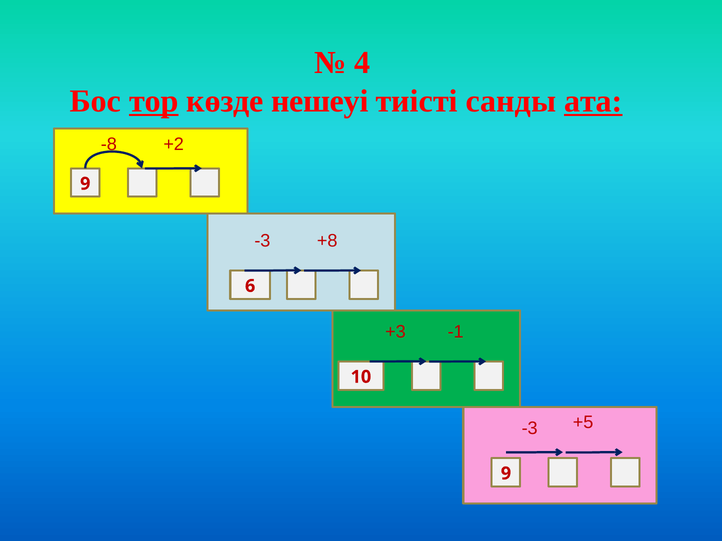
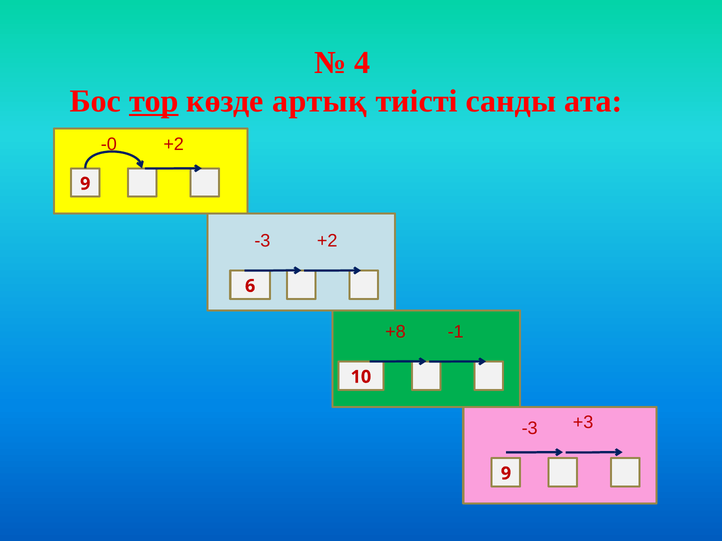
нешеуі: нешеуі -> артық
ата underline: present -> none
-8: -8 -> -0
-3 +8: +8 -> +2
+3: +3 -> +8
+5: +5 -> +3
